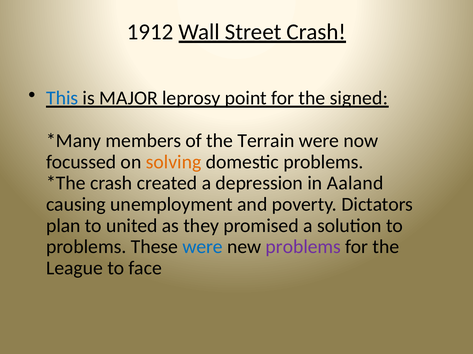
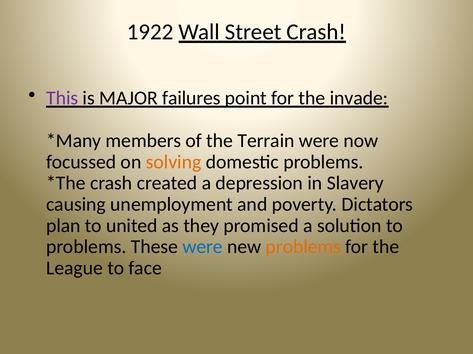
1912: 1912 -> 1922
This colour: blue -> purple
leprosy: leprosy -> failures
signed: signed -> invade
Aaland: Aaland -> Slavery
problems at (303, 247) colour: purple -> orange
